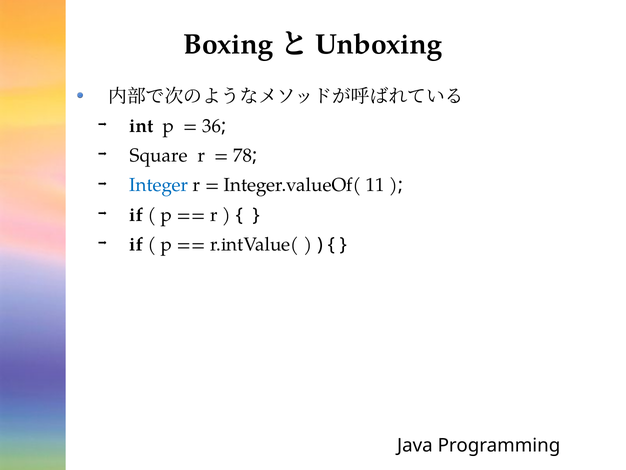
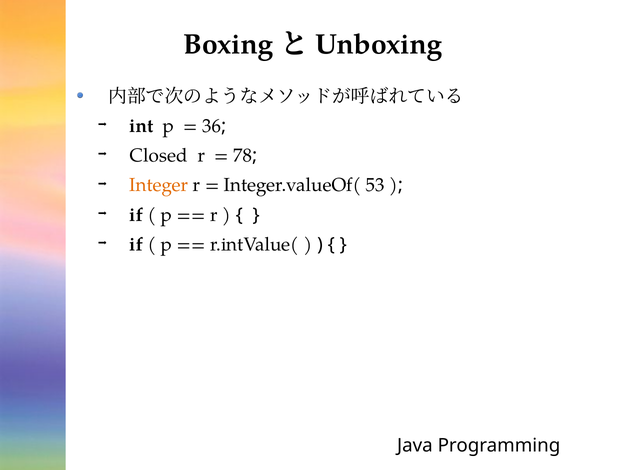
Square: Square -> Closed
Integer colour: blue -> orange
11: 11 -> 53
